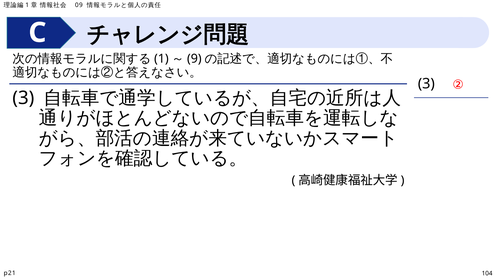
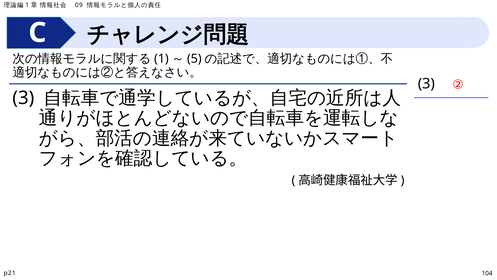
9: 9 -> 5
